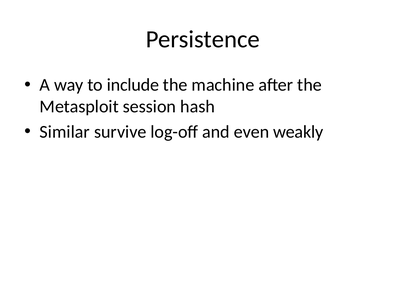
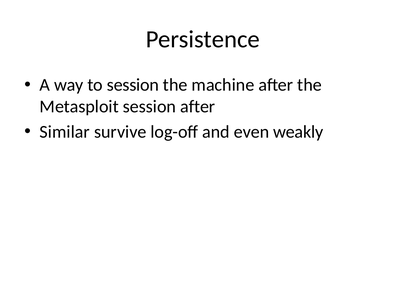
to include: include -> session
session hash: hash -> after
